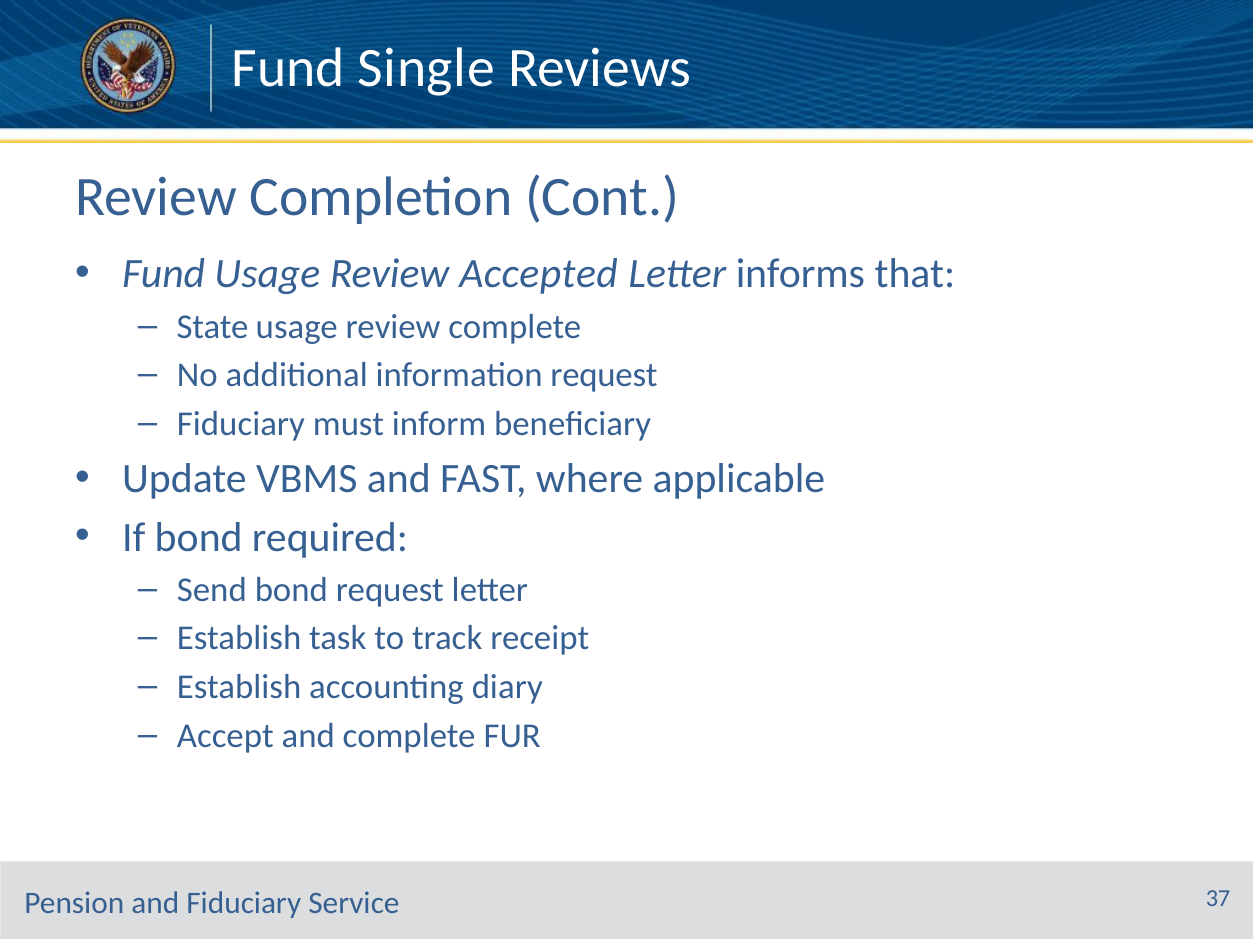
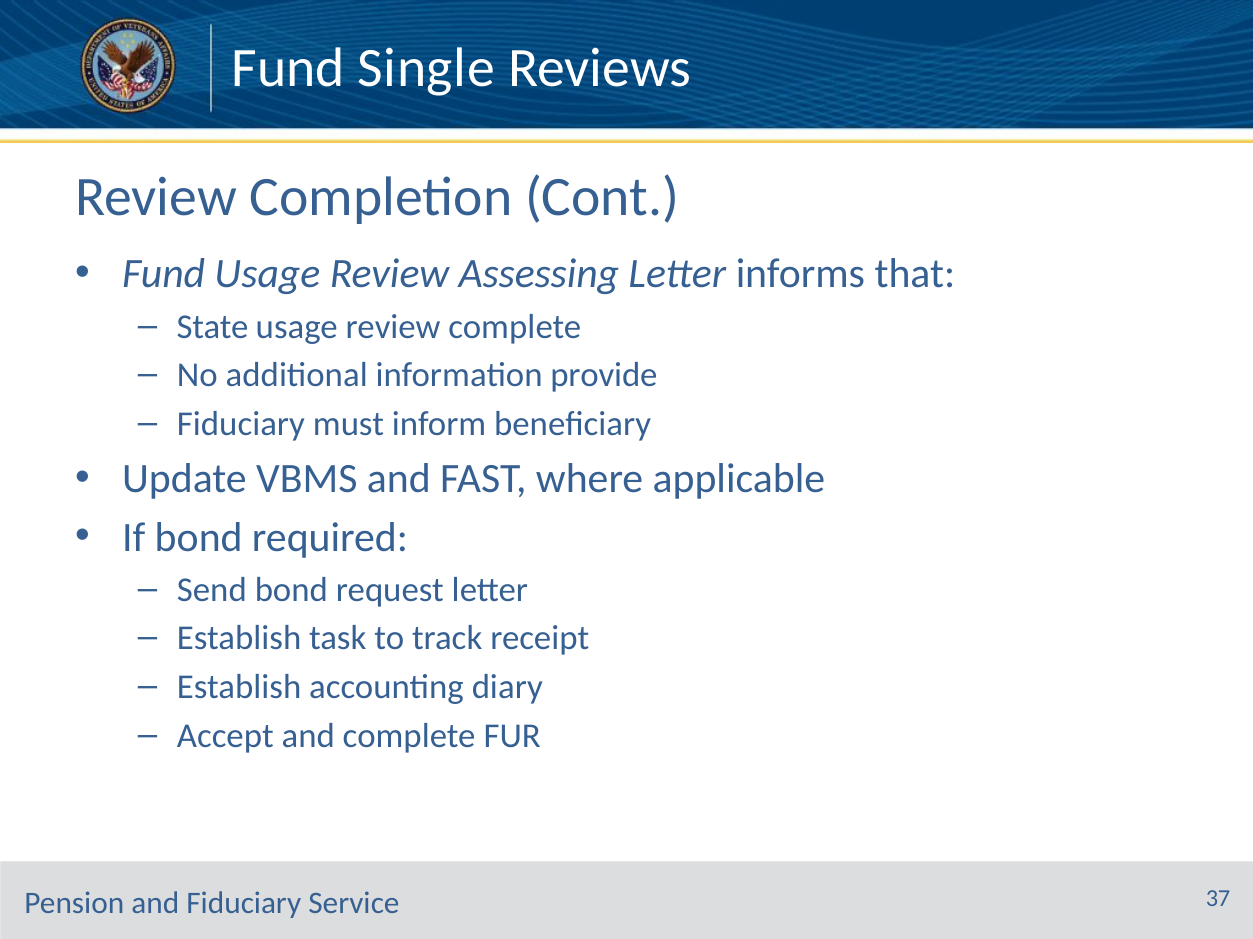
Accepted: Accepted -> Assessing
information request: request -> provide
